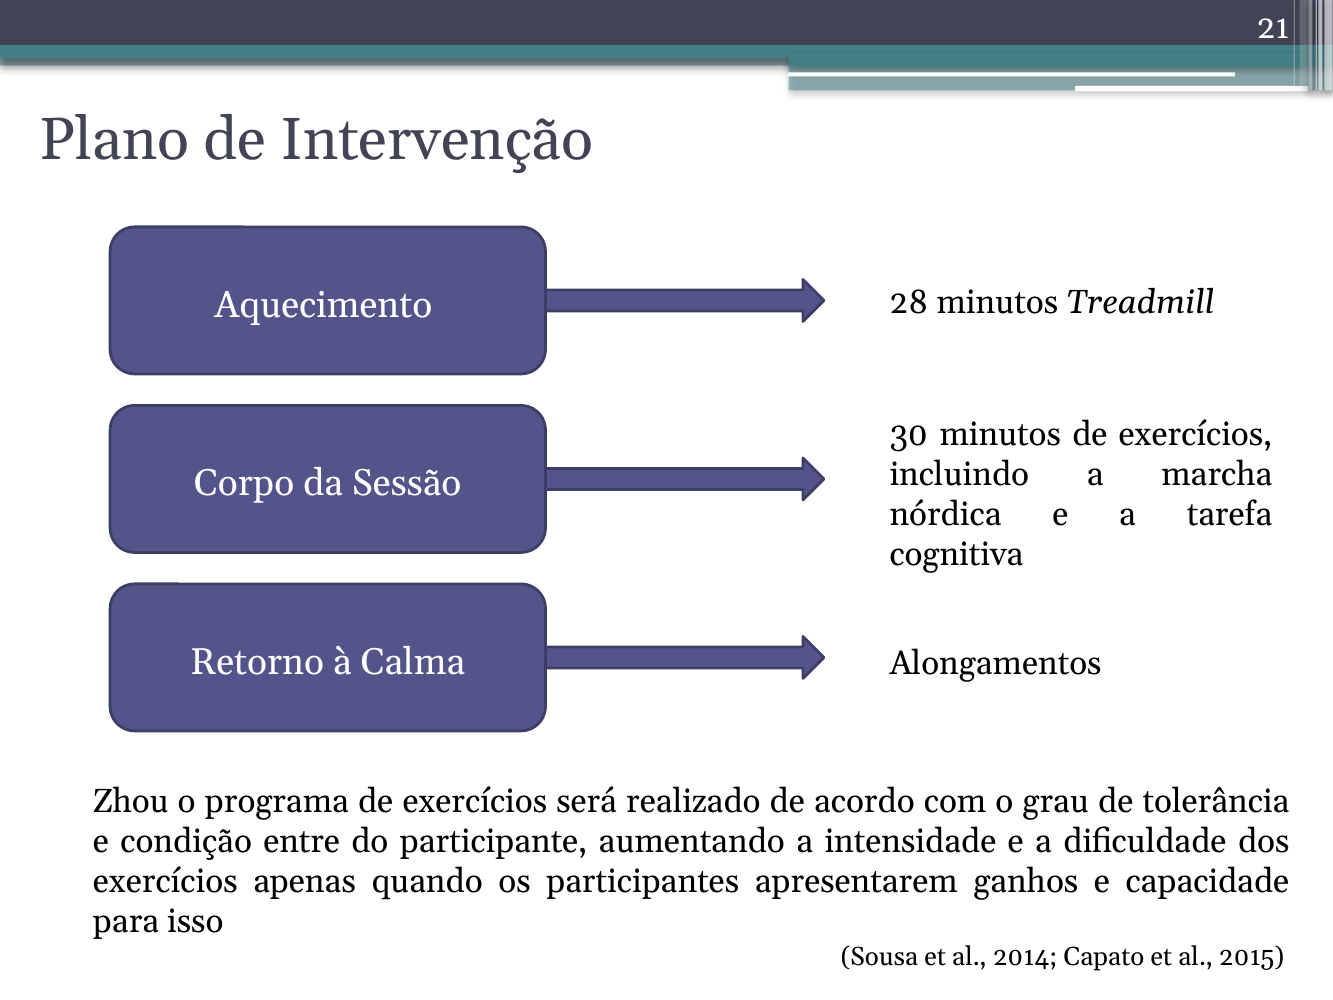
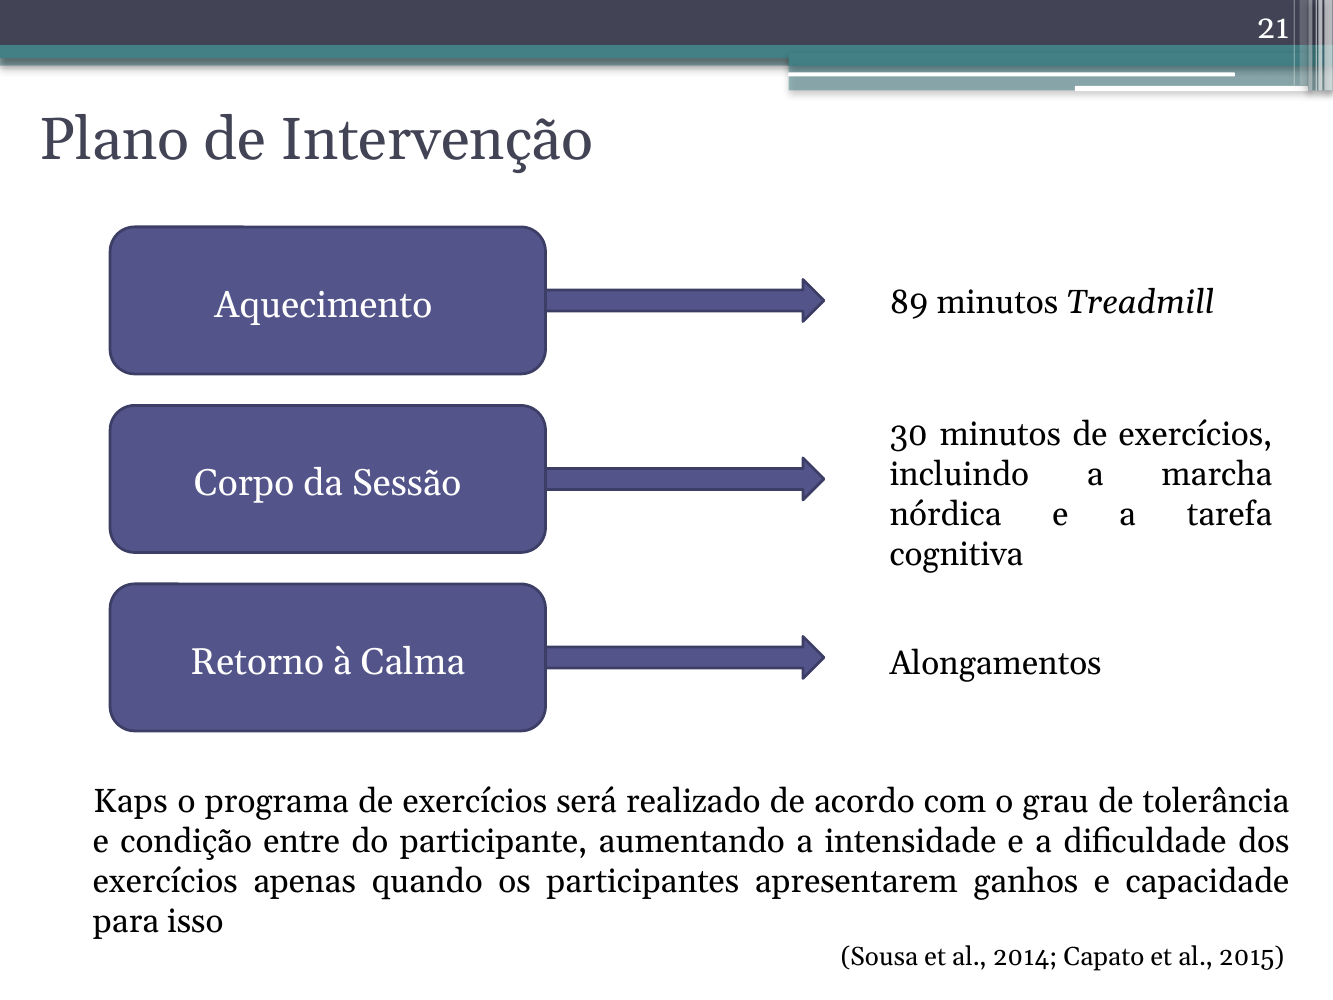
28: 28 -> 89
Zhou: Zhou -> Kaps
